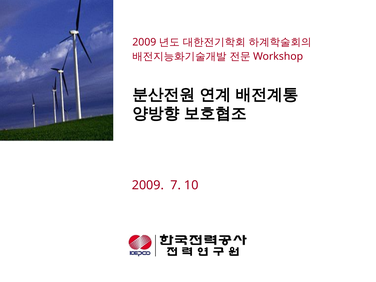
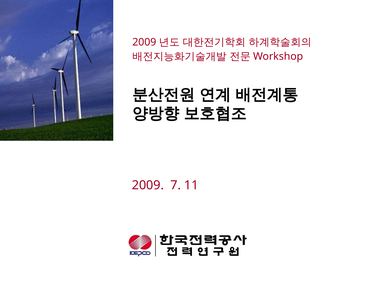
10: 10 -> 11
